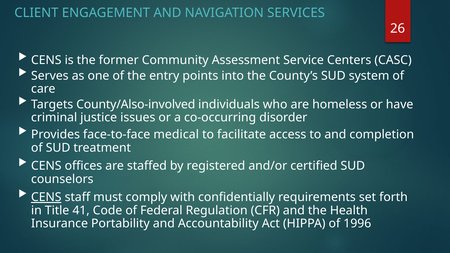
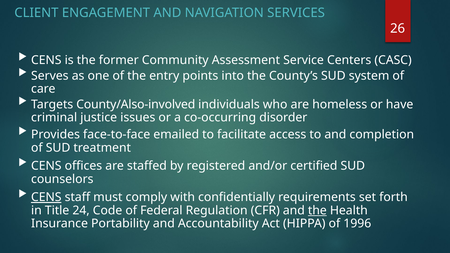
medical: medical -> emailed
41: 41 -> 24
the at (317, 210) underline: none -> present
